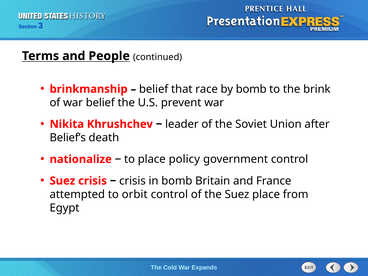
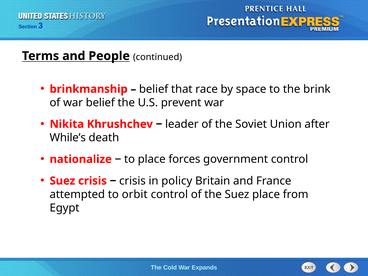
by bomb: bomb -> space
Belief’s: Belief’s -> While’s
policy: policy -> forces
in bomb: bomb -> policy
